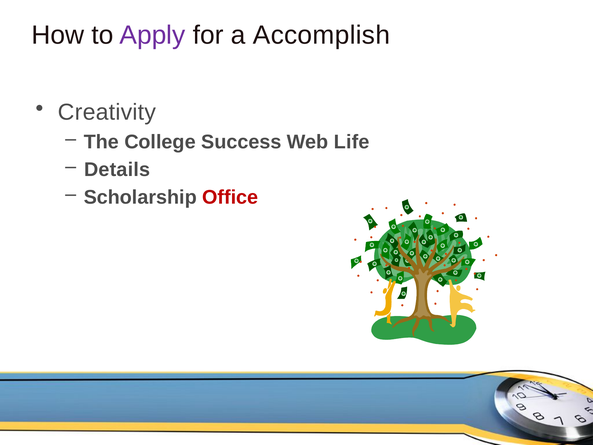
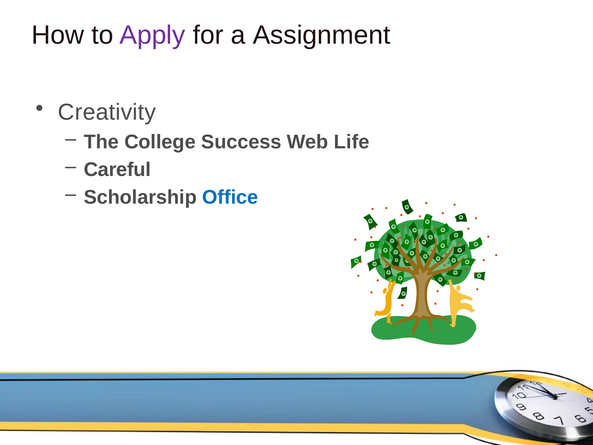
Accomplish: Accomplish -> Assignment
Details: Details -> Careful
Office colour: red -> blue
